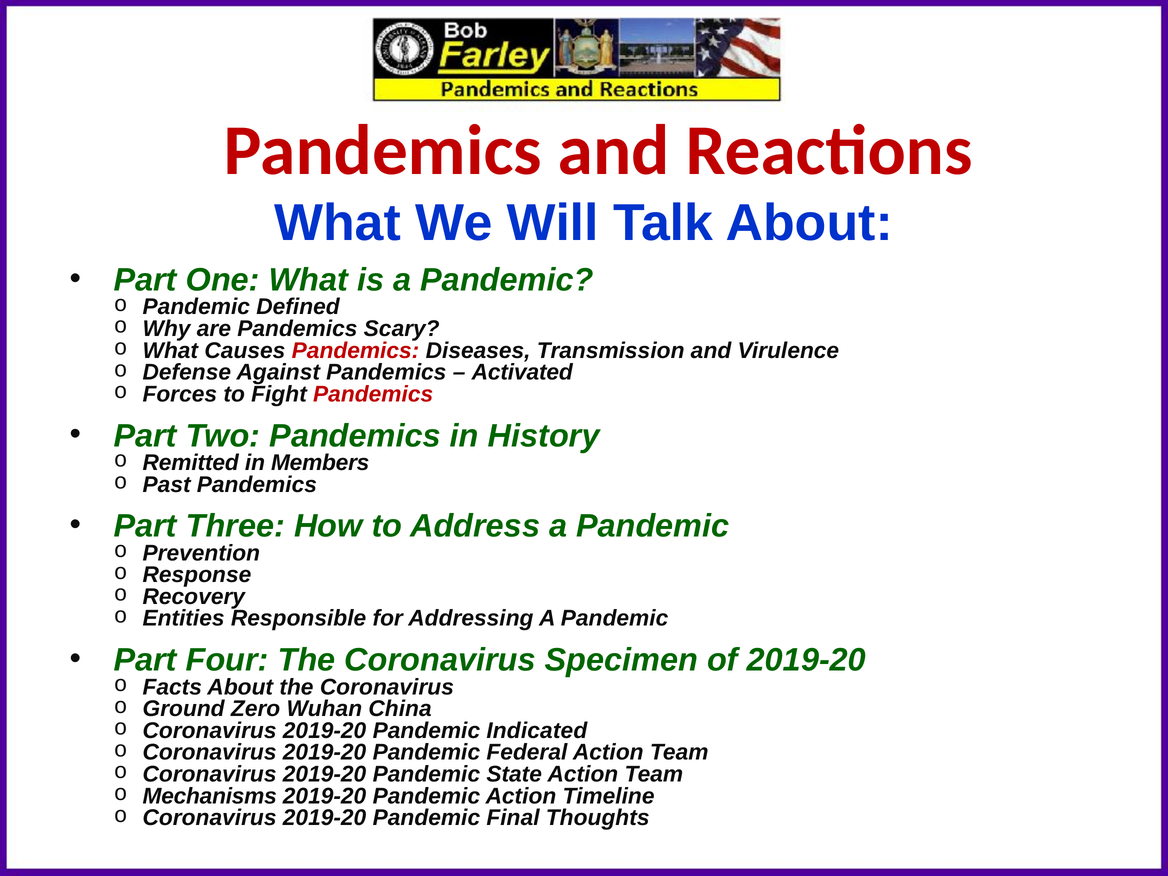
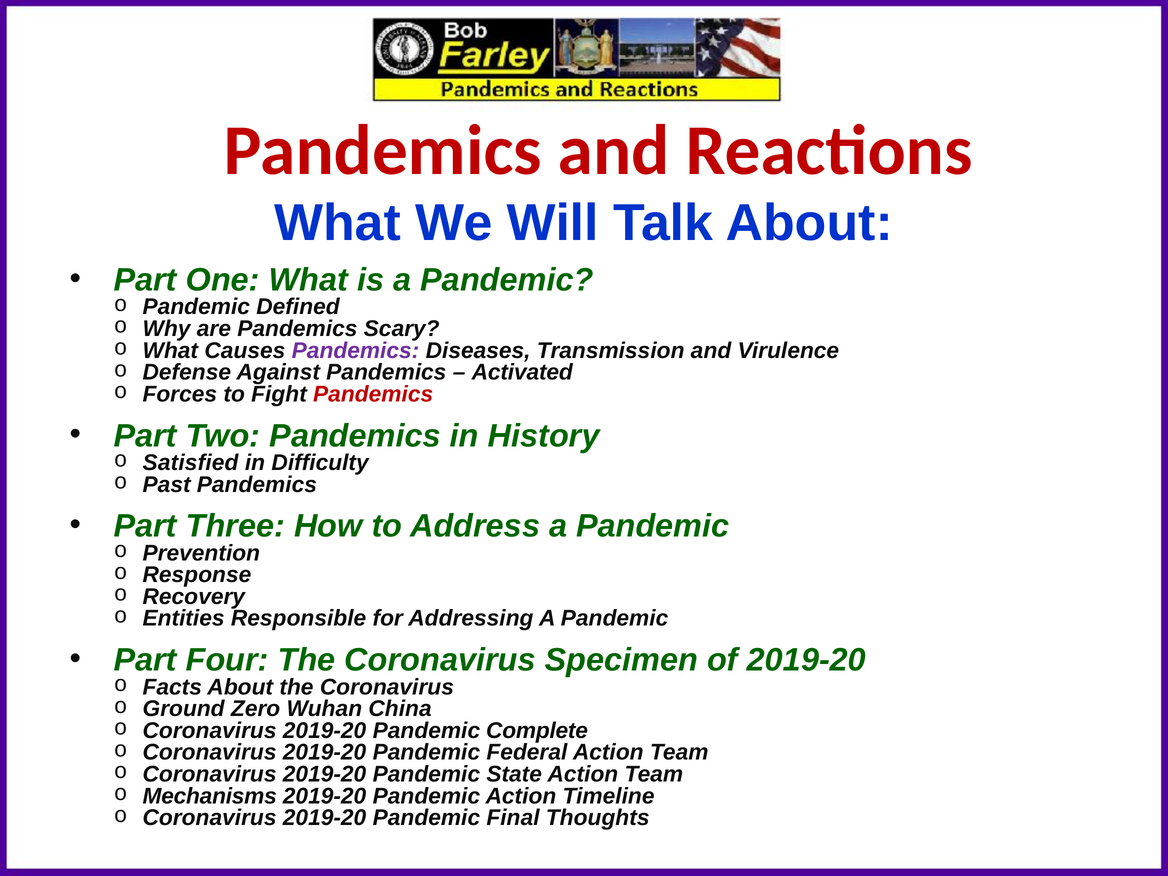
Pandemics at (355, 351) colour: red -> purple
Remitted: Remitted -> Satisfied
Members: Members -> Difficulty
Indicated: Indicated -> Complete
